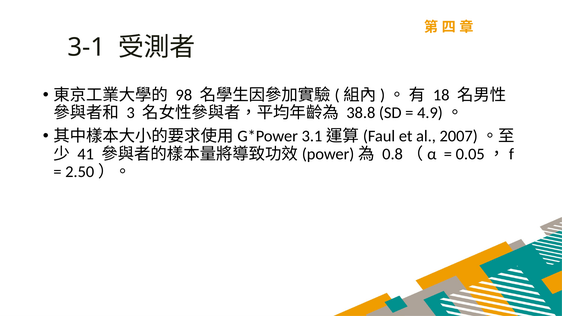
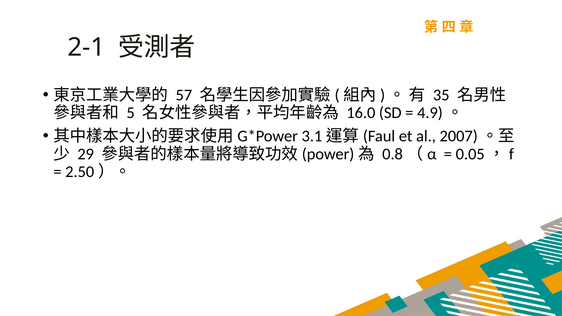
3-1: 3-1 -> 2-1
98: 98 -> 57
18: 18 -> 35
3: 3 -> 5
38.8: 38.8 -> 16.0
41: 41 -> 29
